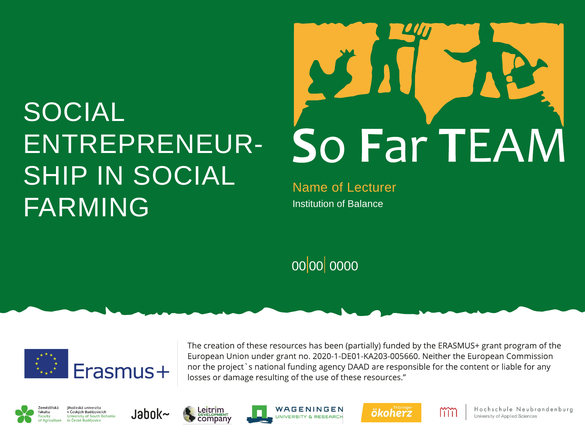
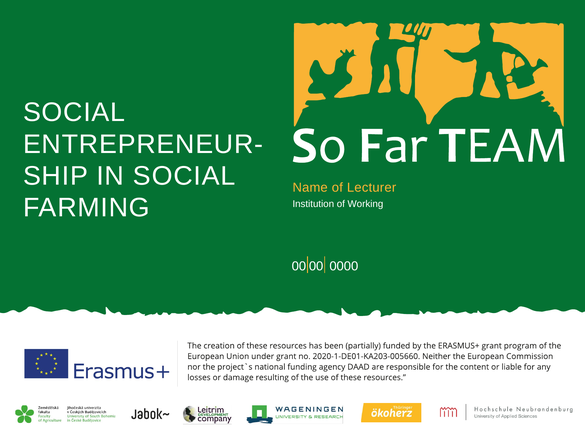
Balance: Balance -> Working
